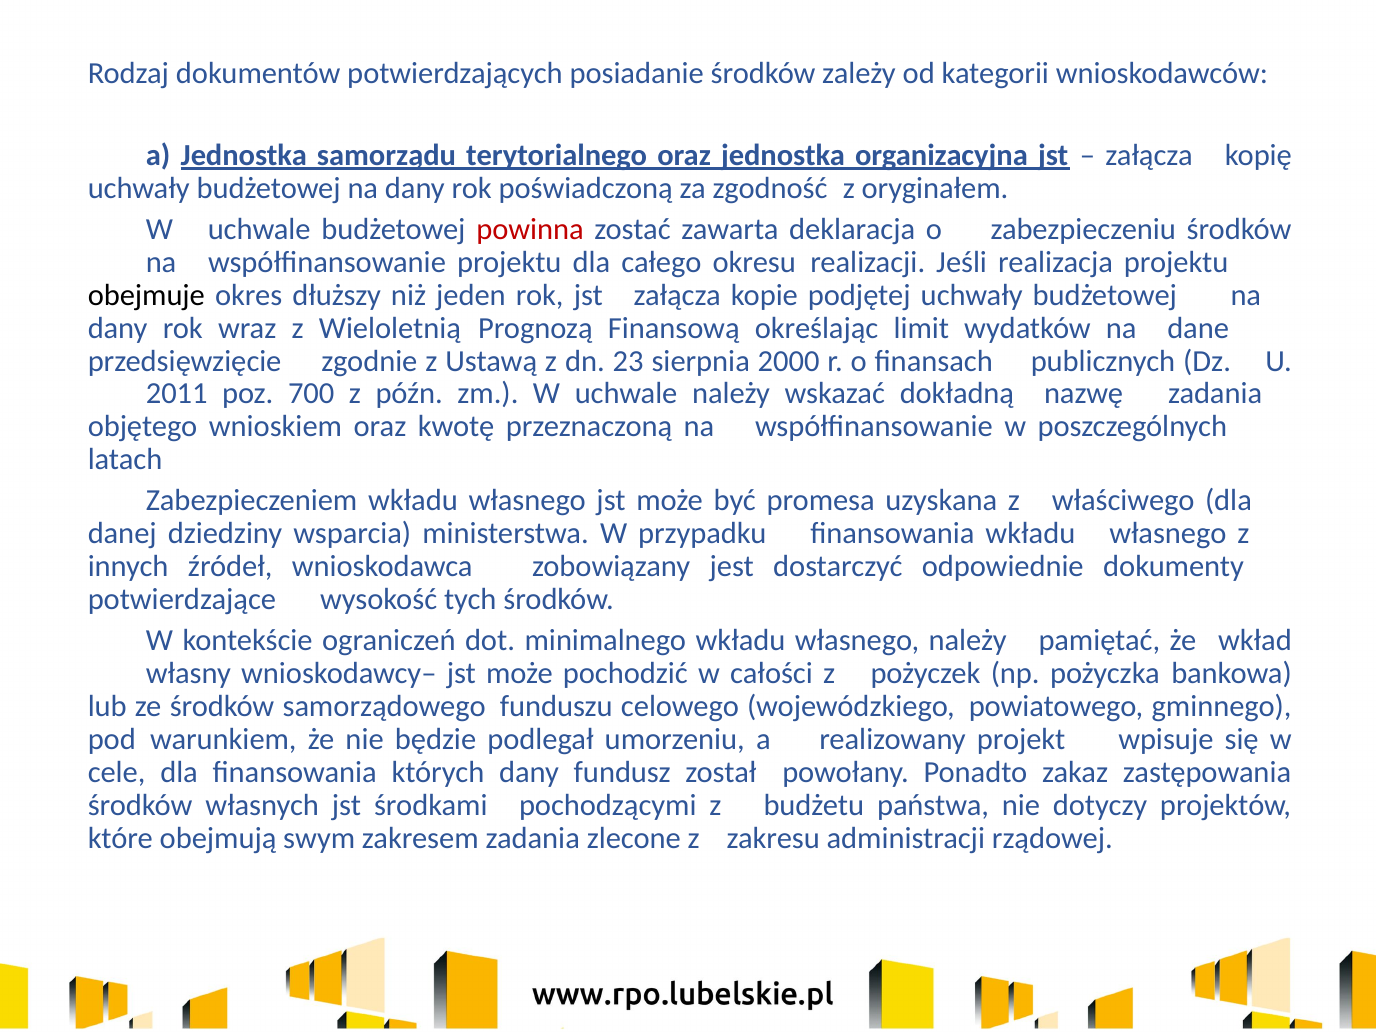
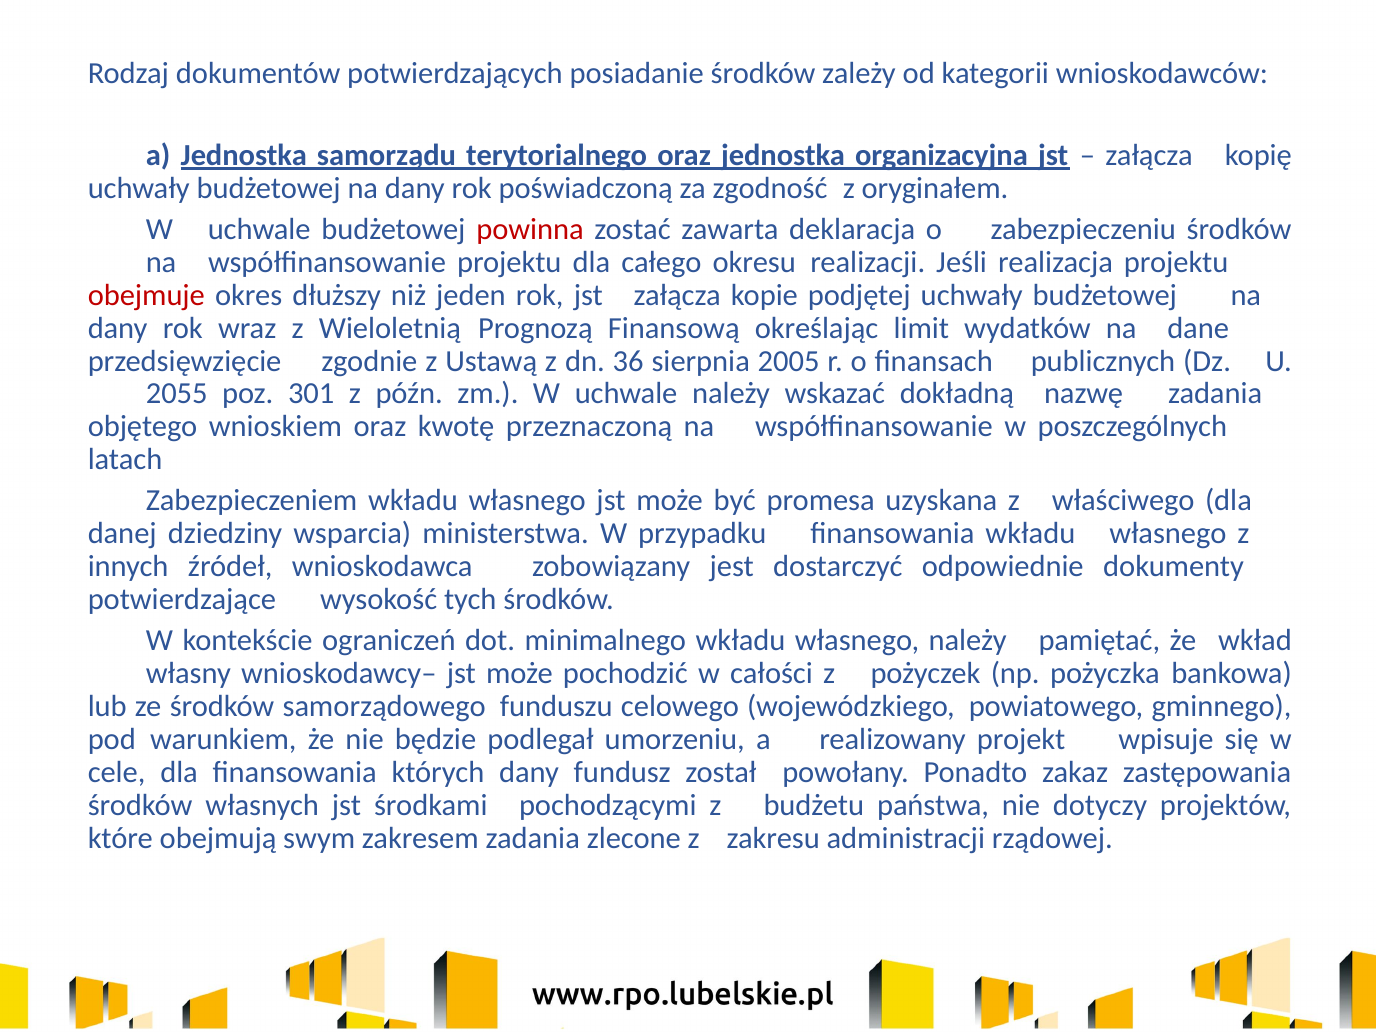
obejmuje colour: black -> red
23: 23 -> 36
2000: 2000 -> 2005
2011: 2011 -> 2055
700: 700 -> 301
